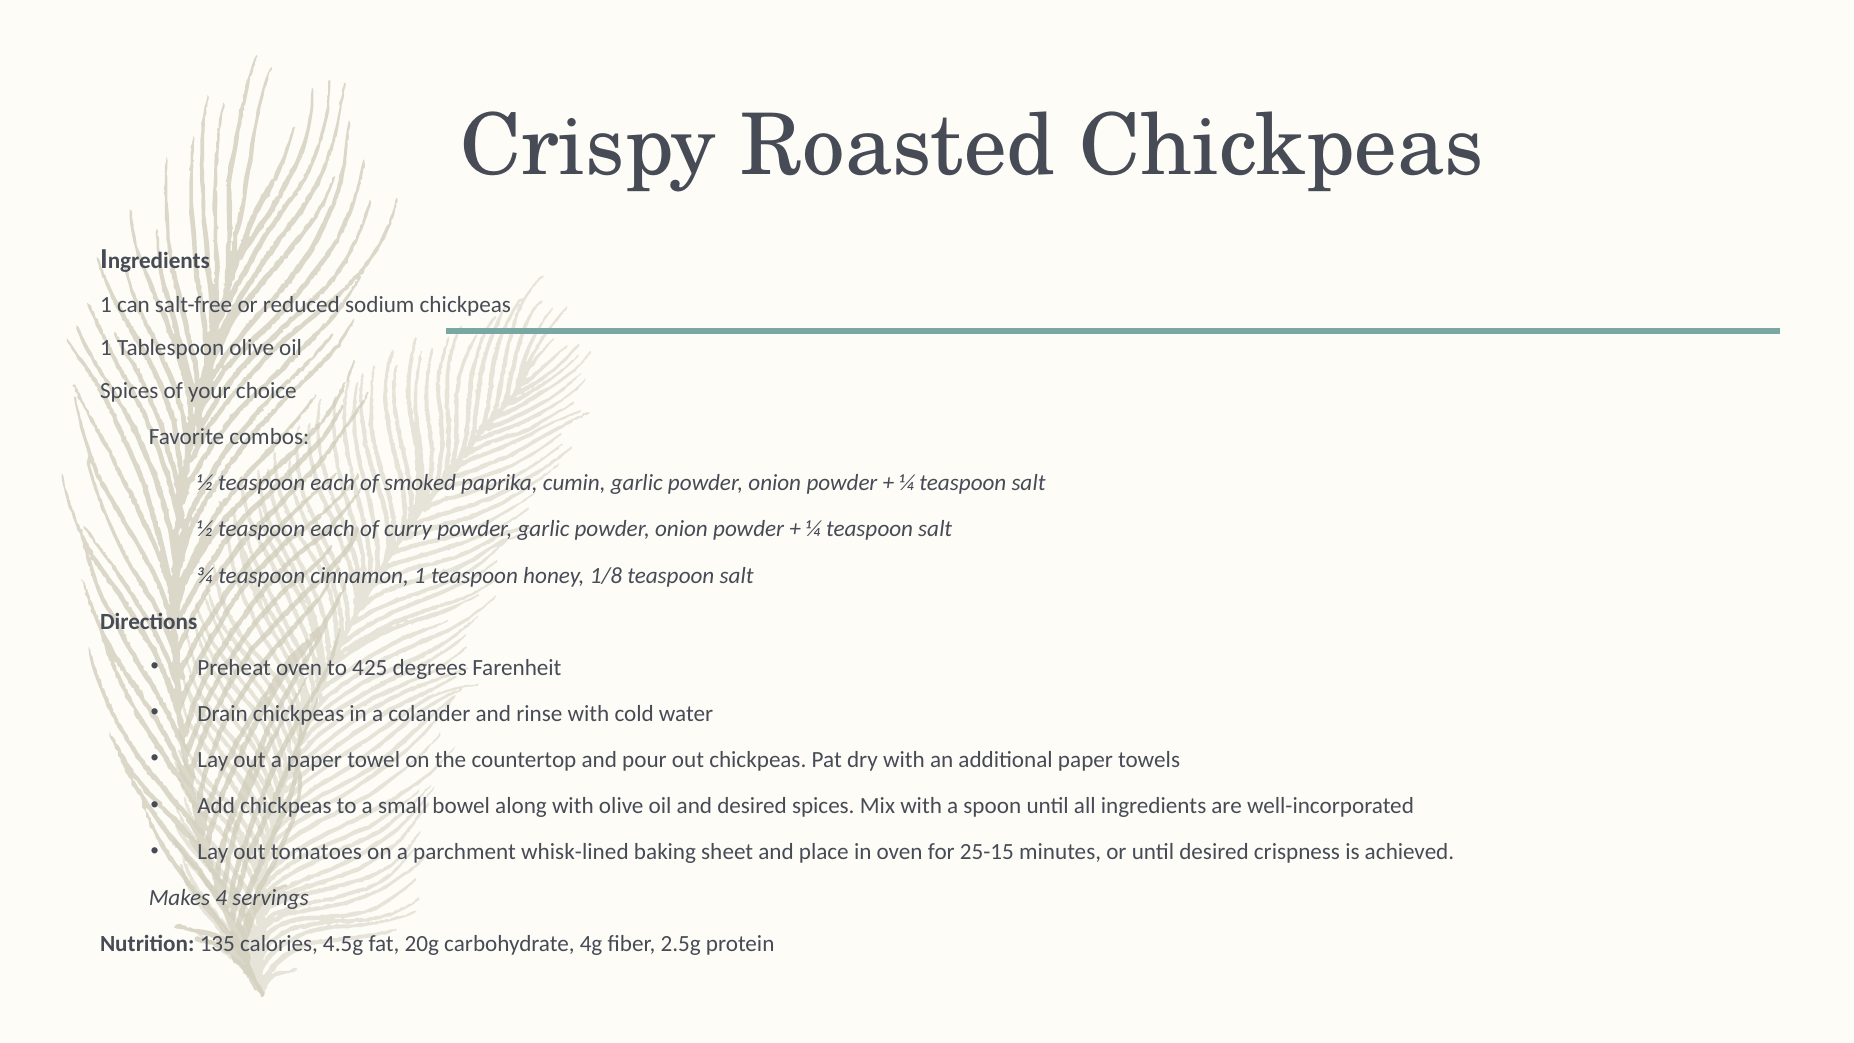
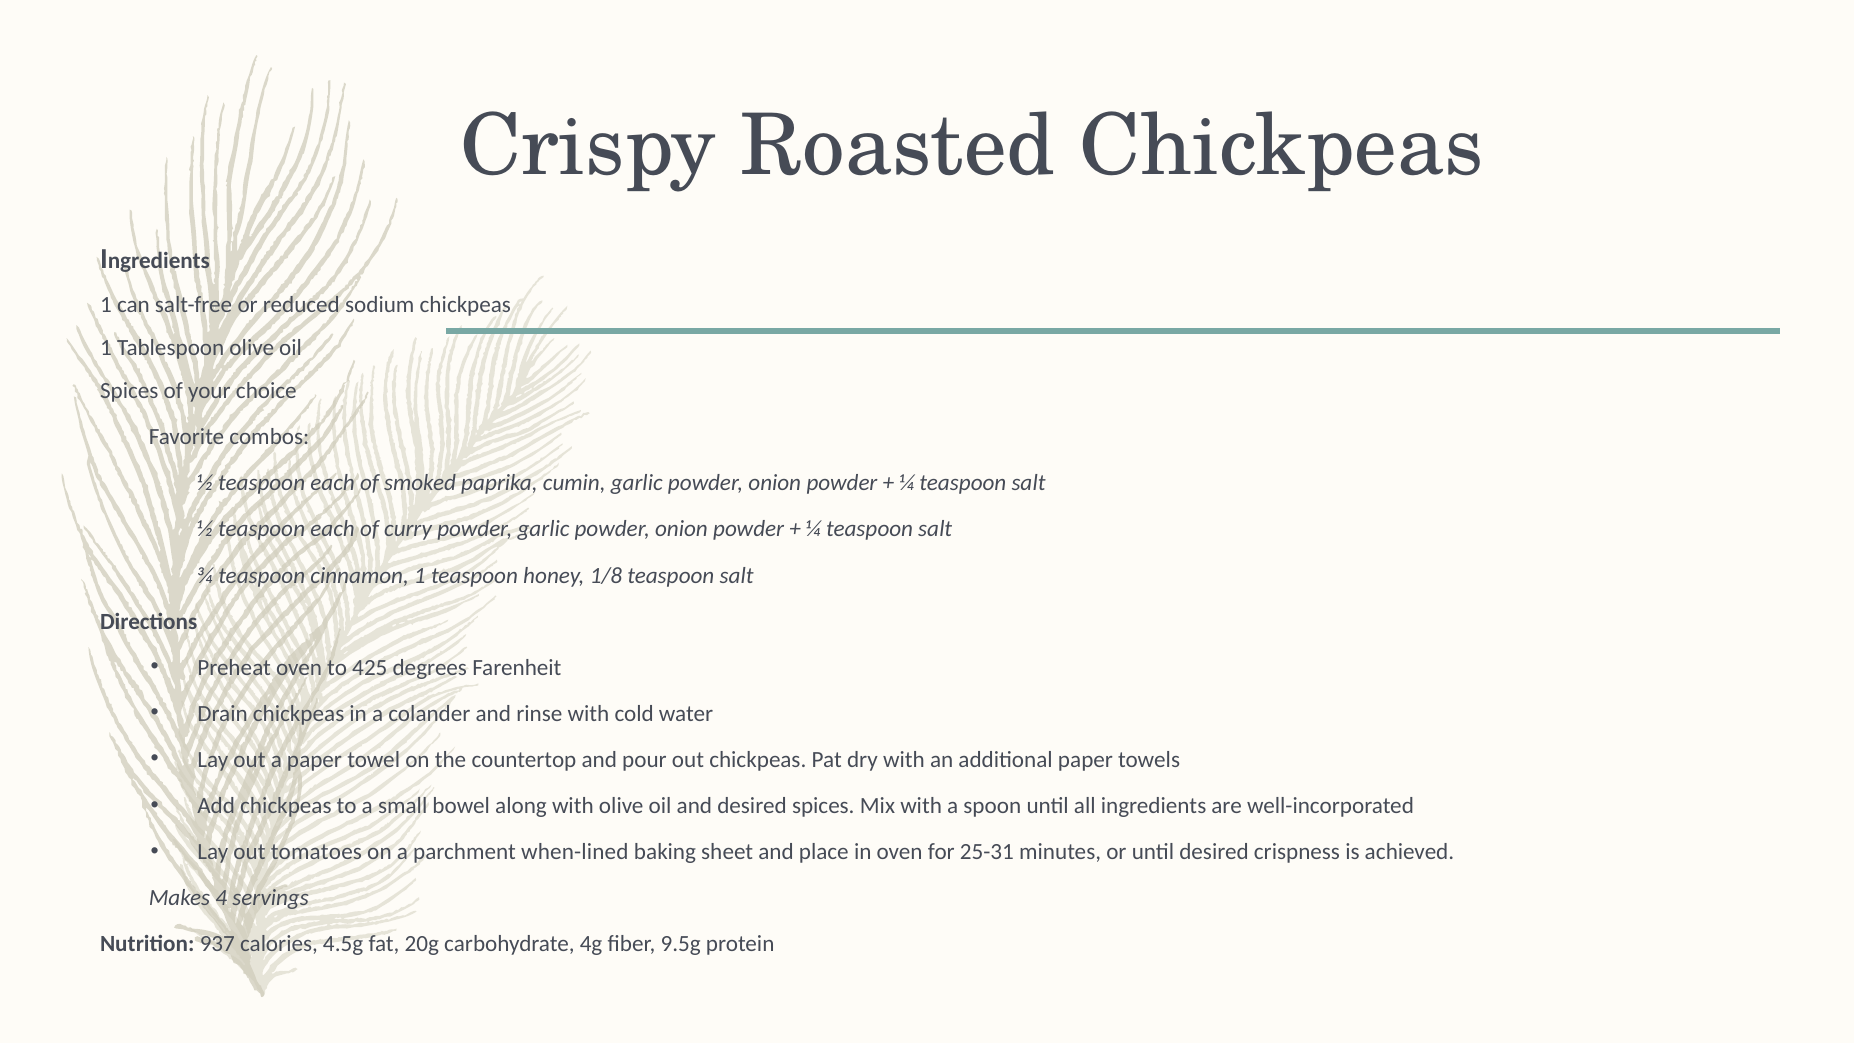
whisk-lined: whisk-lined -> when-lined
25-15: 25-15 -> 25-31
135: 135 -> 937
2.5g: 2.5g -> 9.5g
